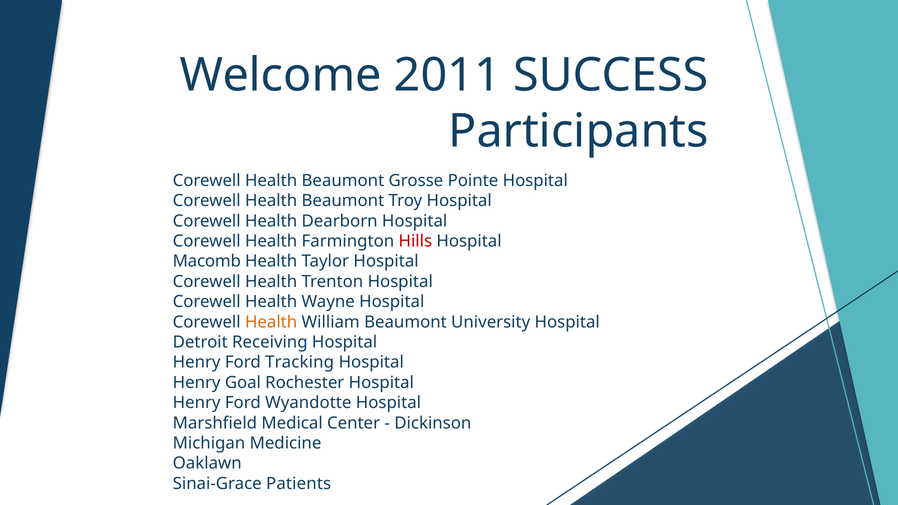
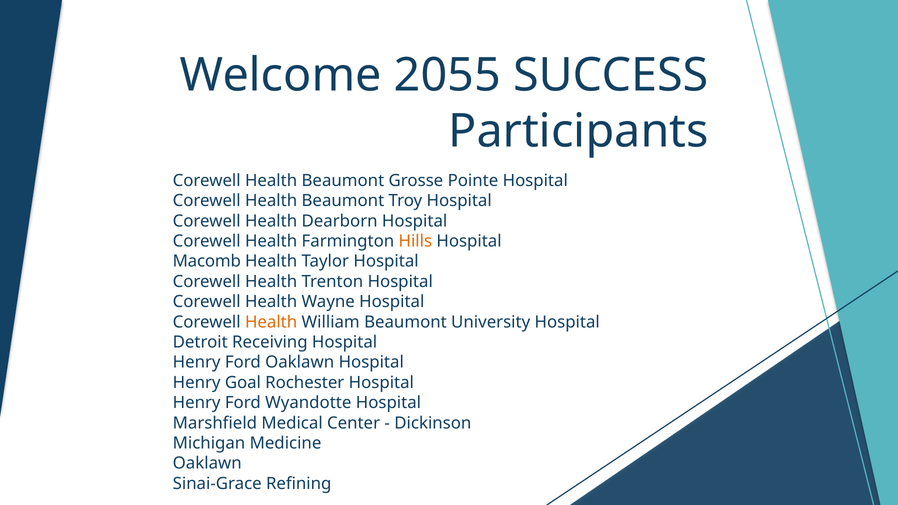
2011: 2011 -> 2055
Hills colour: red -> orange
Ford Tracking: Tracking -> Oaklawn
Patients: Patients -> Refining
